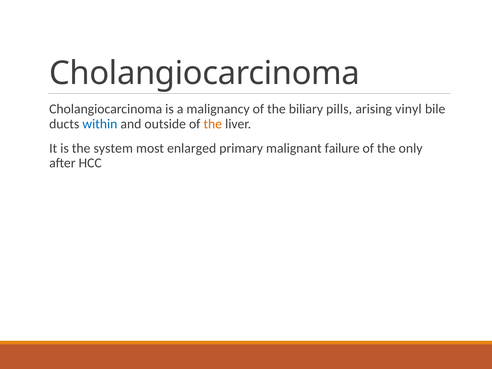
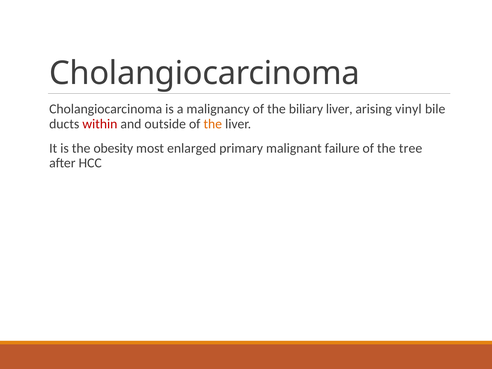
biliary pills: pills -> liver
within colour: blue -> red
system: system -> obesity
only: only -> tree
